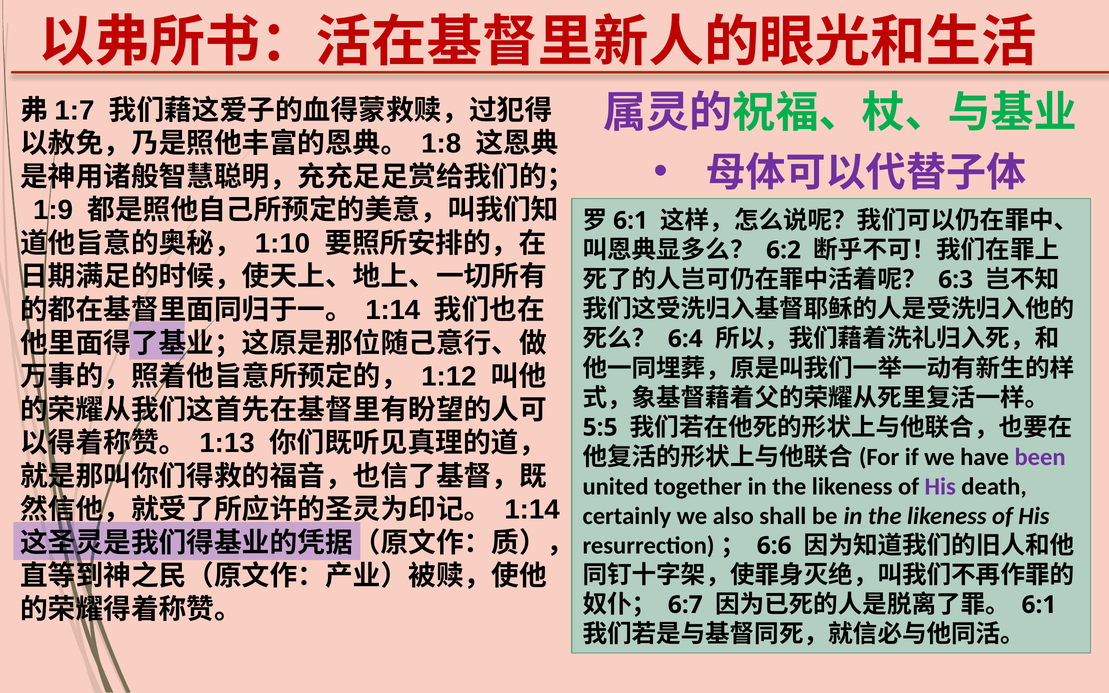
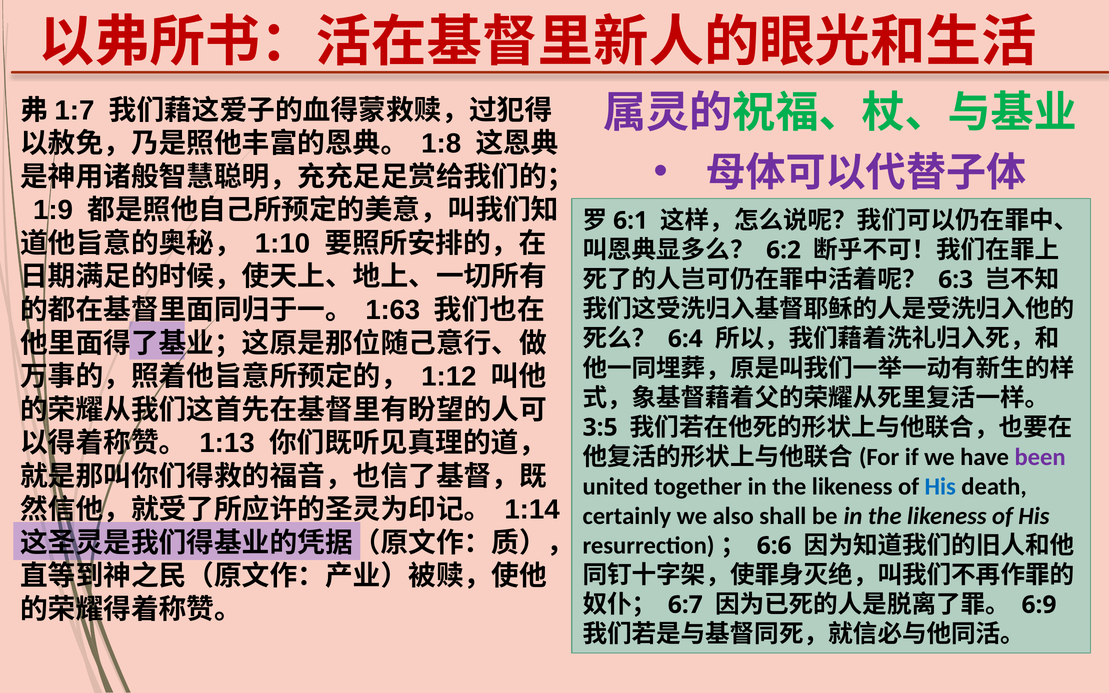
1:14 at (393, 310): 1:14 -> 1:63
5:5: 5:5 -> 3:5
His at (940, 487) colour: purple -> blue
6:1 at (1039, 605): 6:1 -> 6:9
